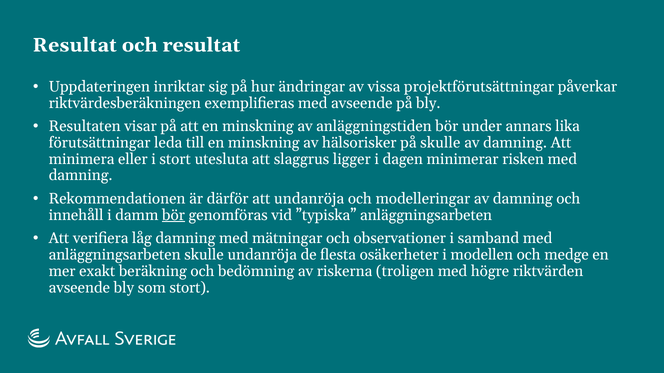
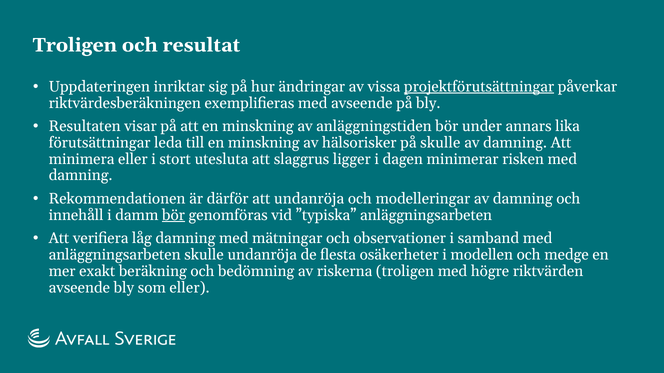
Resultat at (75, 45): Resultat -> Troligen
projektförutsättningar underline: none -> present
som stort: stort -> eller
